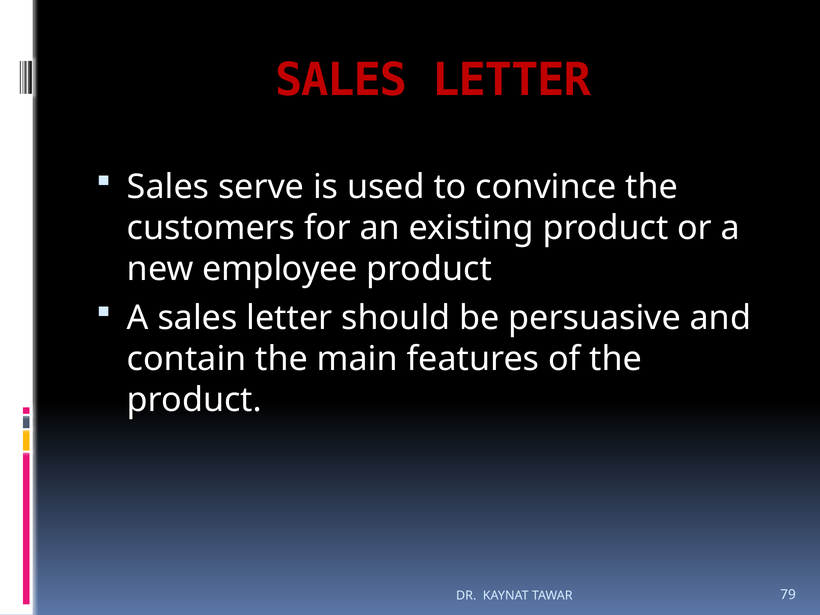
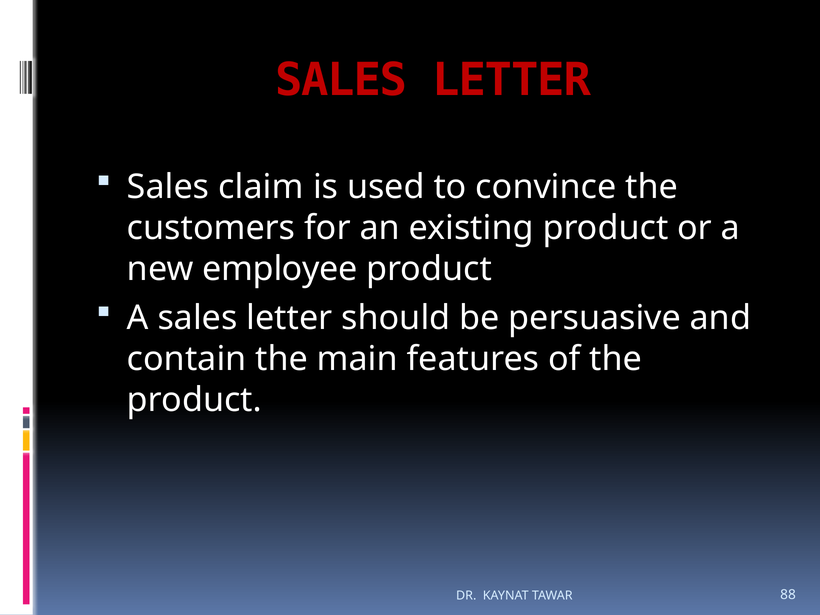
serve: serve -> claim
79: 79 -> 88
